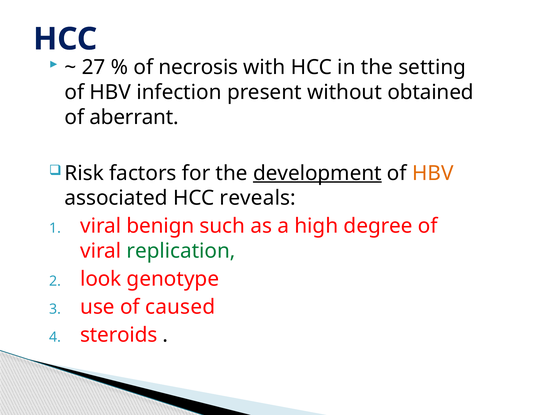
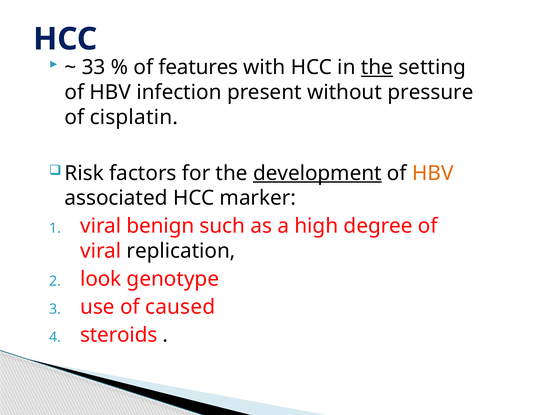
27: 27 -> 33
necrosis: necrosis -> features
the at (377, 67) underline: none -> present
obtained: obtained -> pressure
aberrant: aberrant -> cisplatin
reveals: reveals -> marker
replication colour: green -> black
